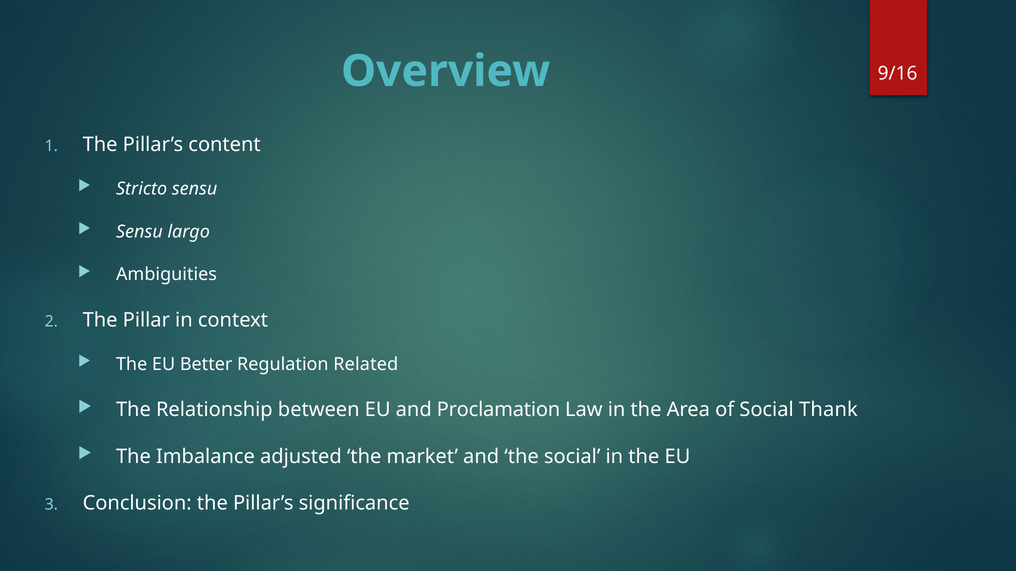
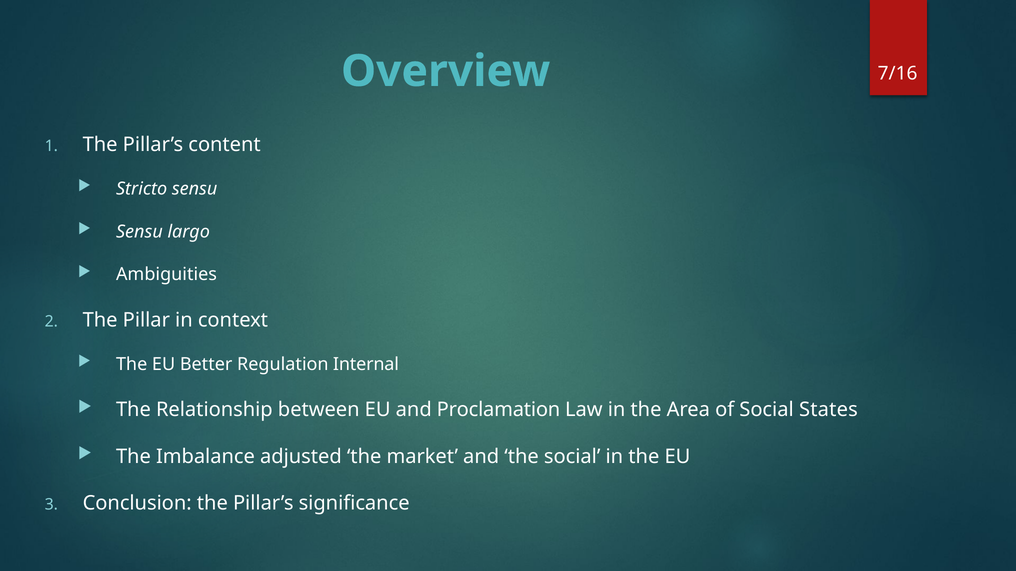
9/16: 9/16 -> 7/16
Related: Related -> Internal
Thank: Thank -> States
